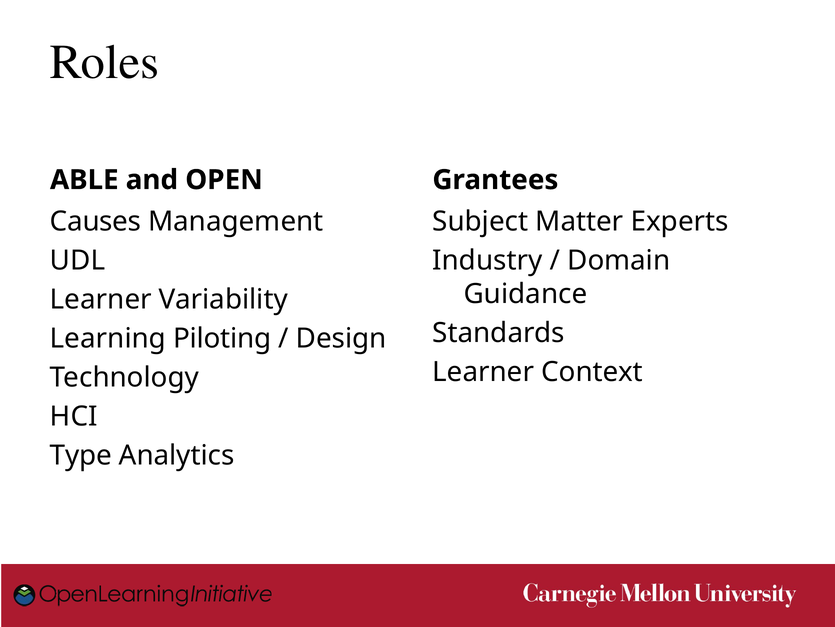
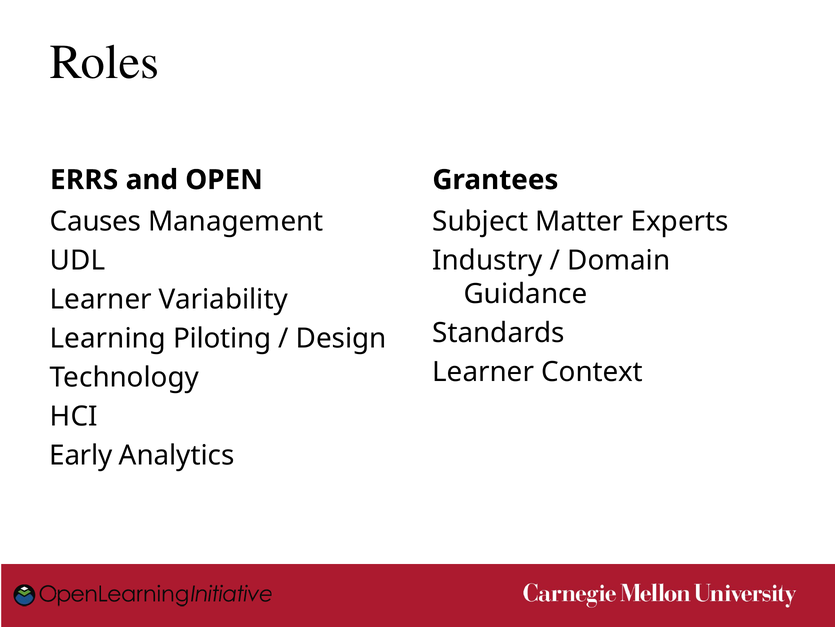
ABLE: ABLE -> ERRS
Type: Type -> Early
